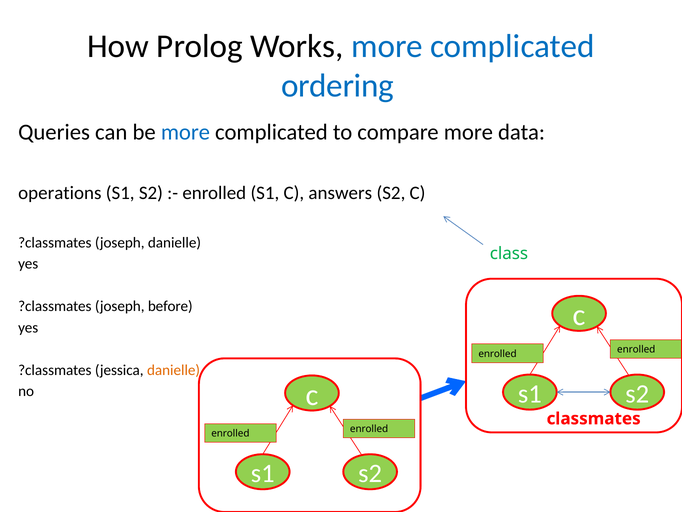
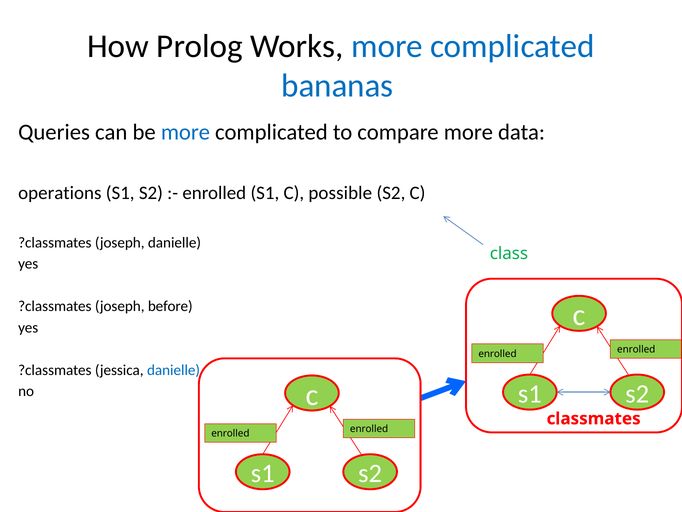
ordering: ordering -> bananas
answers: answers -> possible
danielle at (174, 370) colour: orange -> blue
